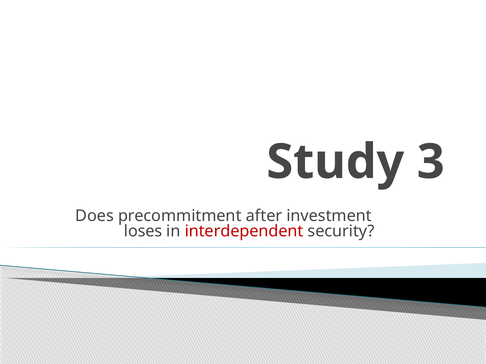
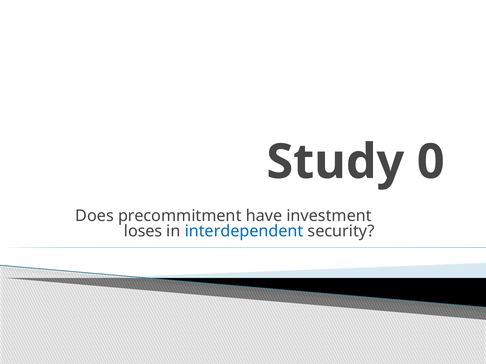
3: 3 -> 0
after: after -> have
interdependent colour: red -> blue
